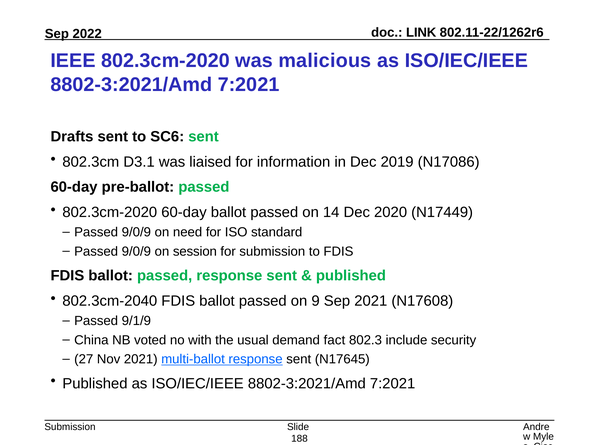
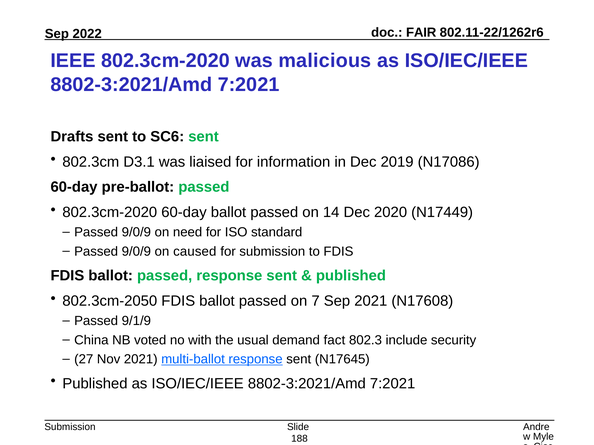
LINK: LINK -> FAIR
session: session -> caused
802.3cm-2040: 802.3cm-2040 -> 802.3cm-2050
9: 9 -> 7
